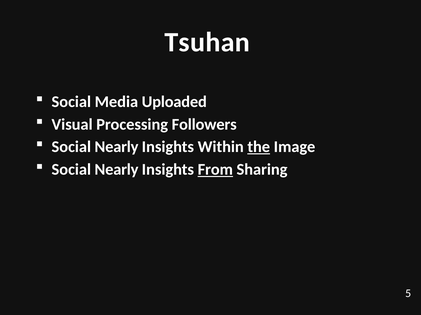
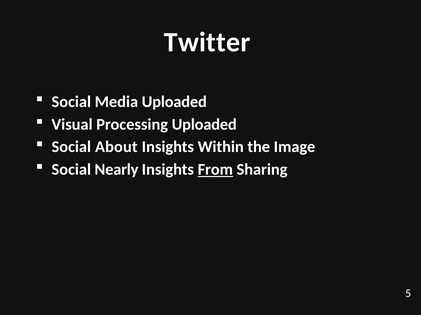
Tsuhan: Tsuhan -> Twitter
Processing Followers: Followers -> Uploaded
Nearly at (116, 147): Nearly -> About
the underline: present -> none
